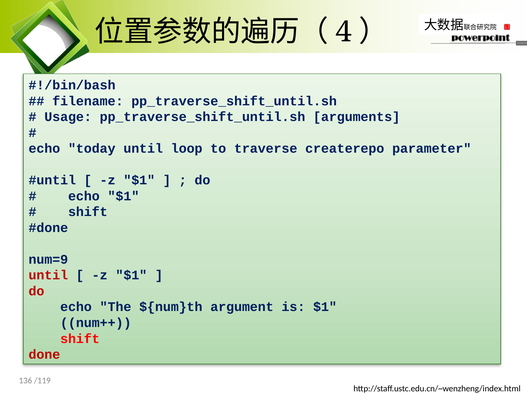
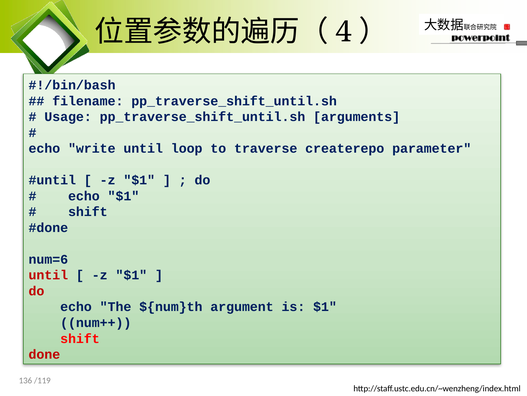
today: today -> write
num=9: num=9 -> num=6
